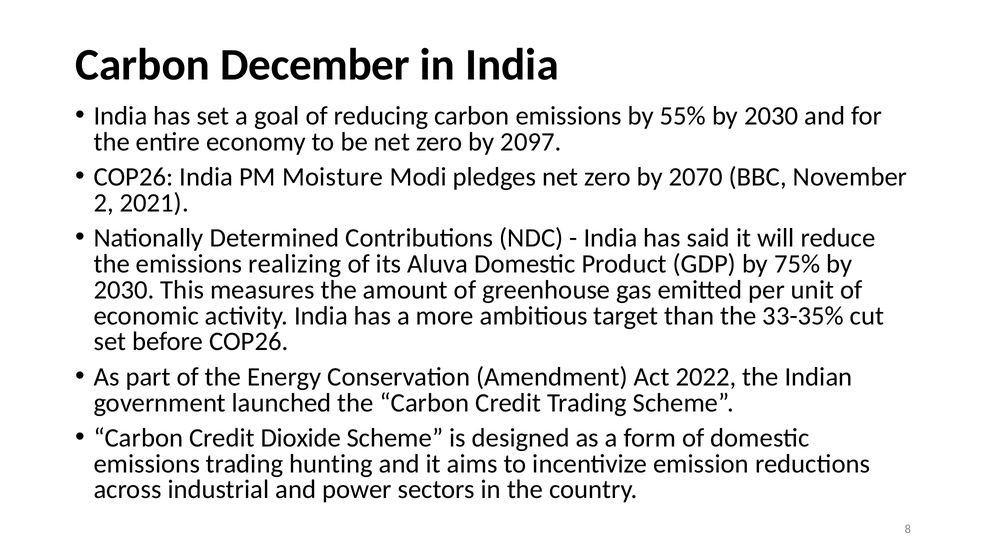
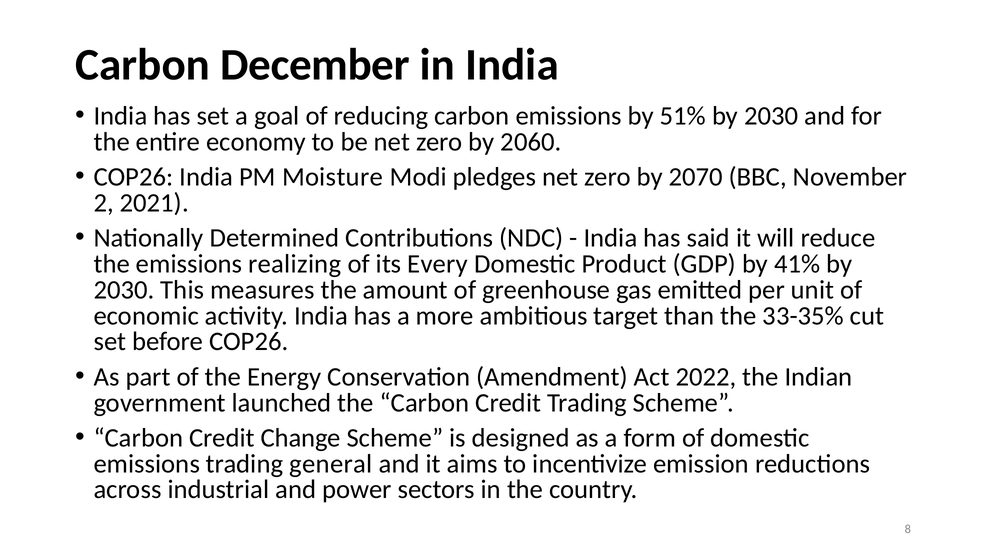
55%: 55% -> 51%
2097: 2097 -> 2060
Aluva: Aluva -> Every
75%: 75% -> 41%
Dioxide: Dioxide -> Change
hunting: hunting -> general
